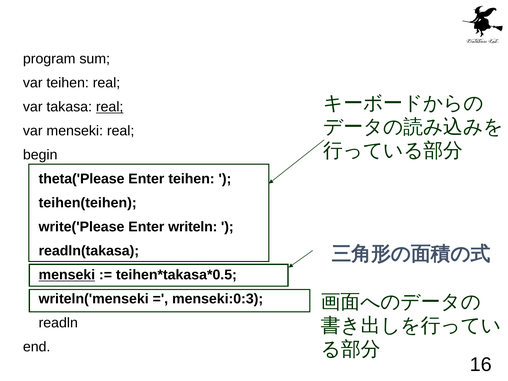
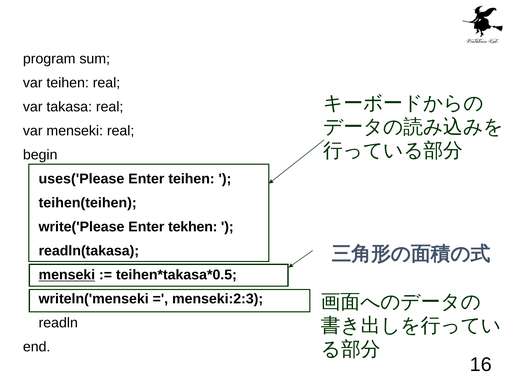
real at (110, 107) underline: present -> none
theta('Please: theta('Please -> uses('Please
writeln: writeln -> tekhen
menseki:0:3: menseki:0:3 -> menseki:2:3
